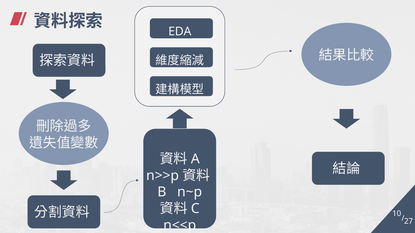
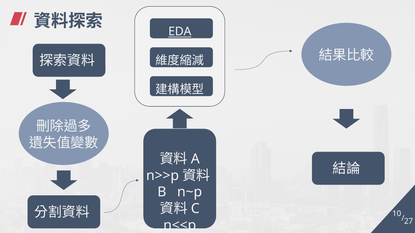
EDA underline: none -> present
